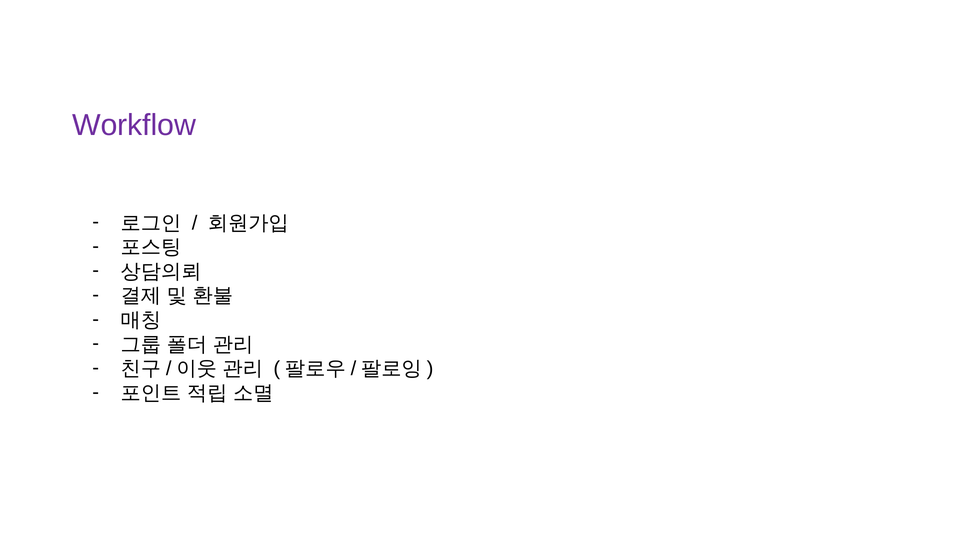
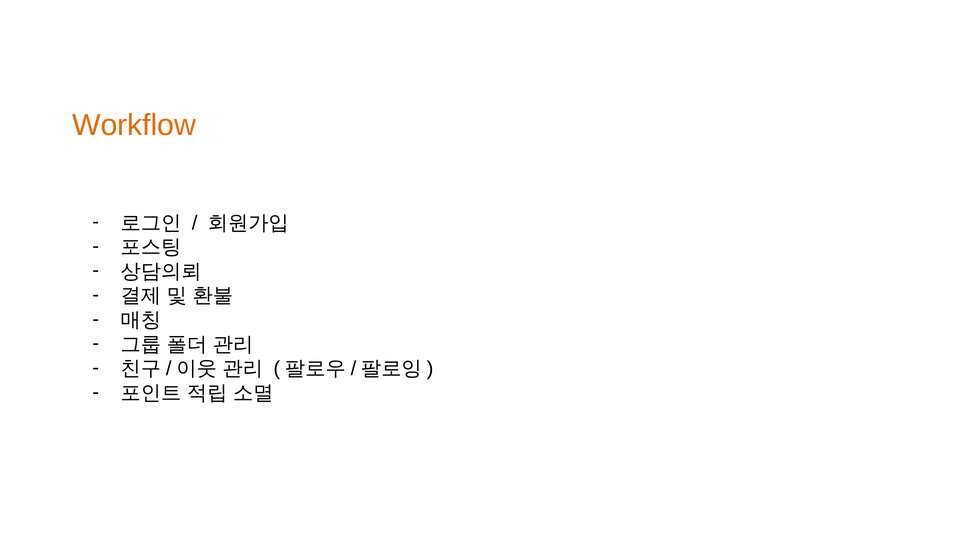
Workflow colour: purple -> orange
